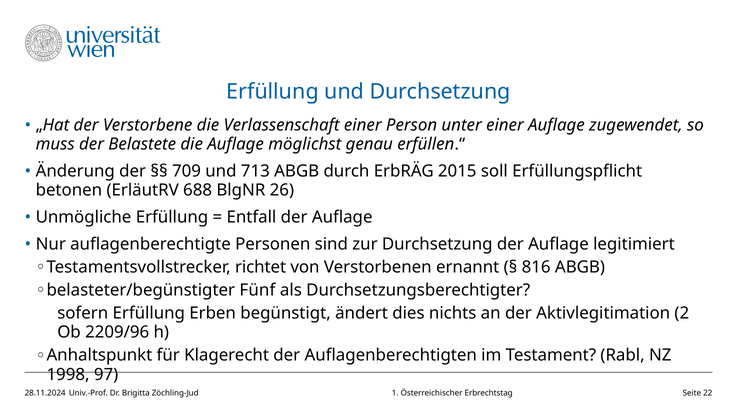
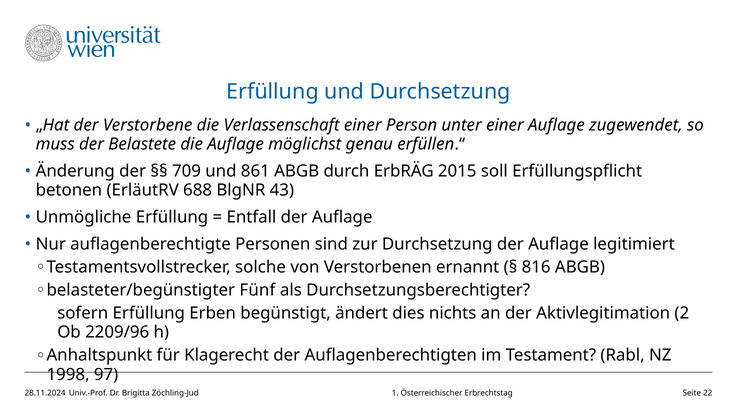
713: 713 -> 861
26: 26 -> 43
richtet: richtet -> solche
